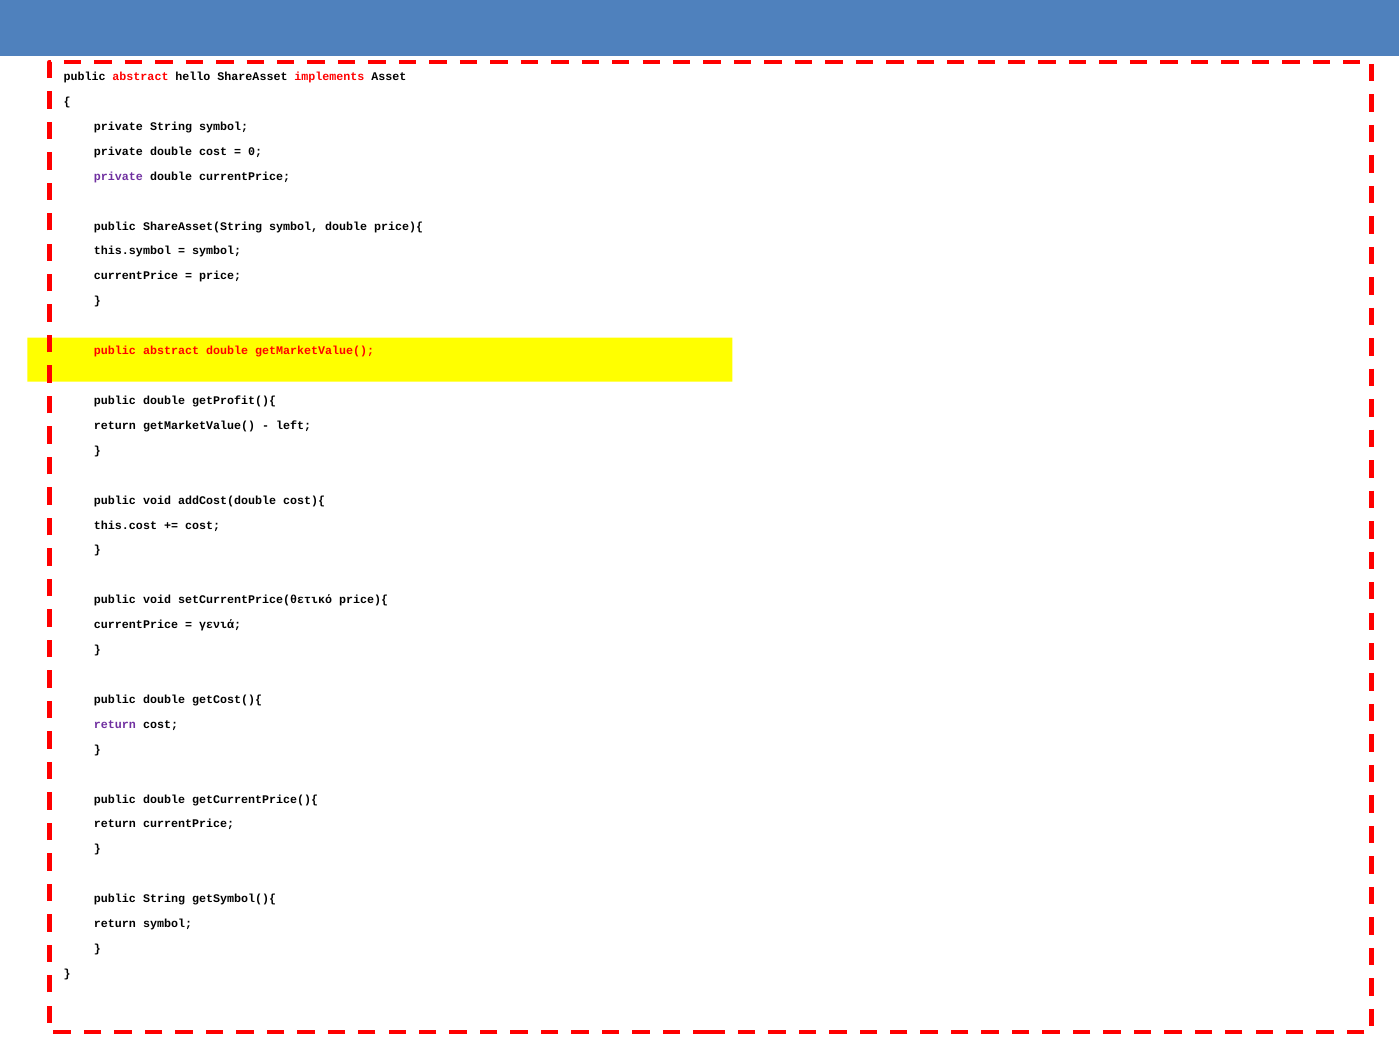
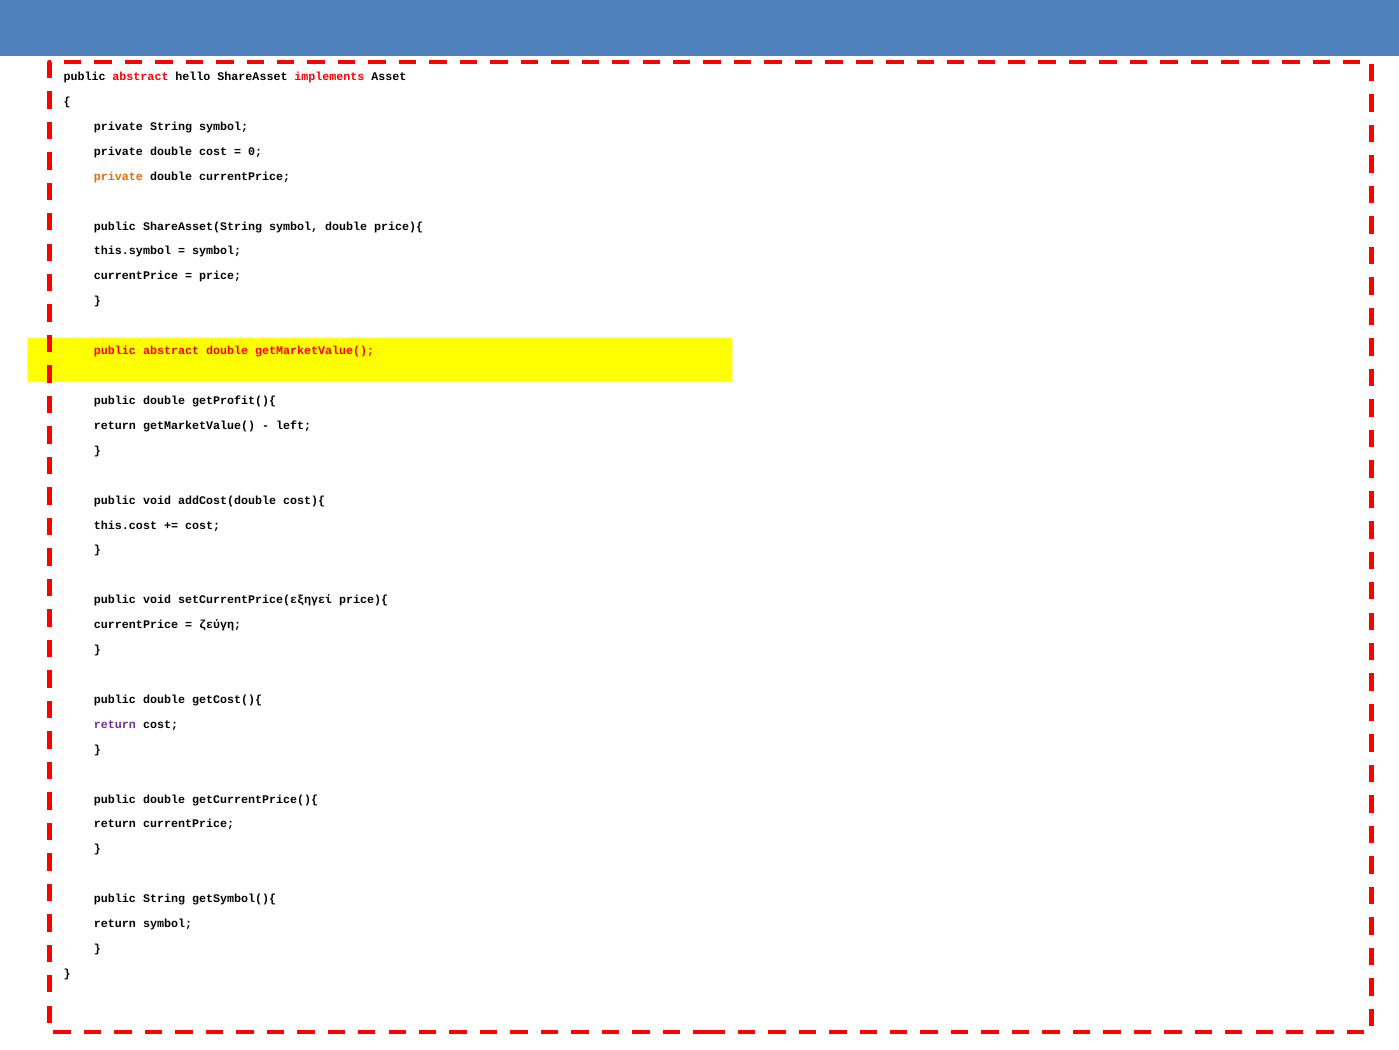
private at (118, 176) colour: purple -> orange
setCurrentPrice(θετικό: setCurrentPrice(θετικό -> setCurrentPrice(εξηγεί
γενιά: γενιά -> ζεύγη
